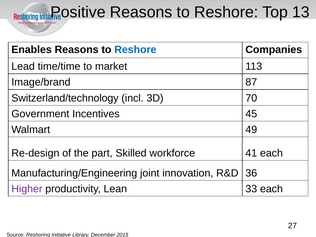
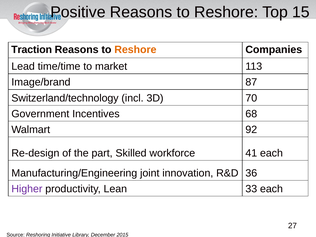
13: 13 -> 15
Enables: Enables -> Traction
Reshore at (135, 50) colour: blue -> orange
45: 45 -> 68
49: 49 -> 92
